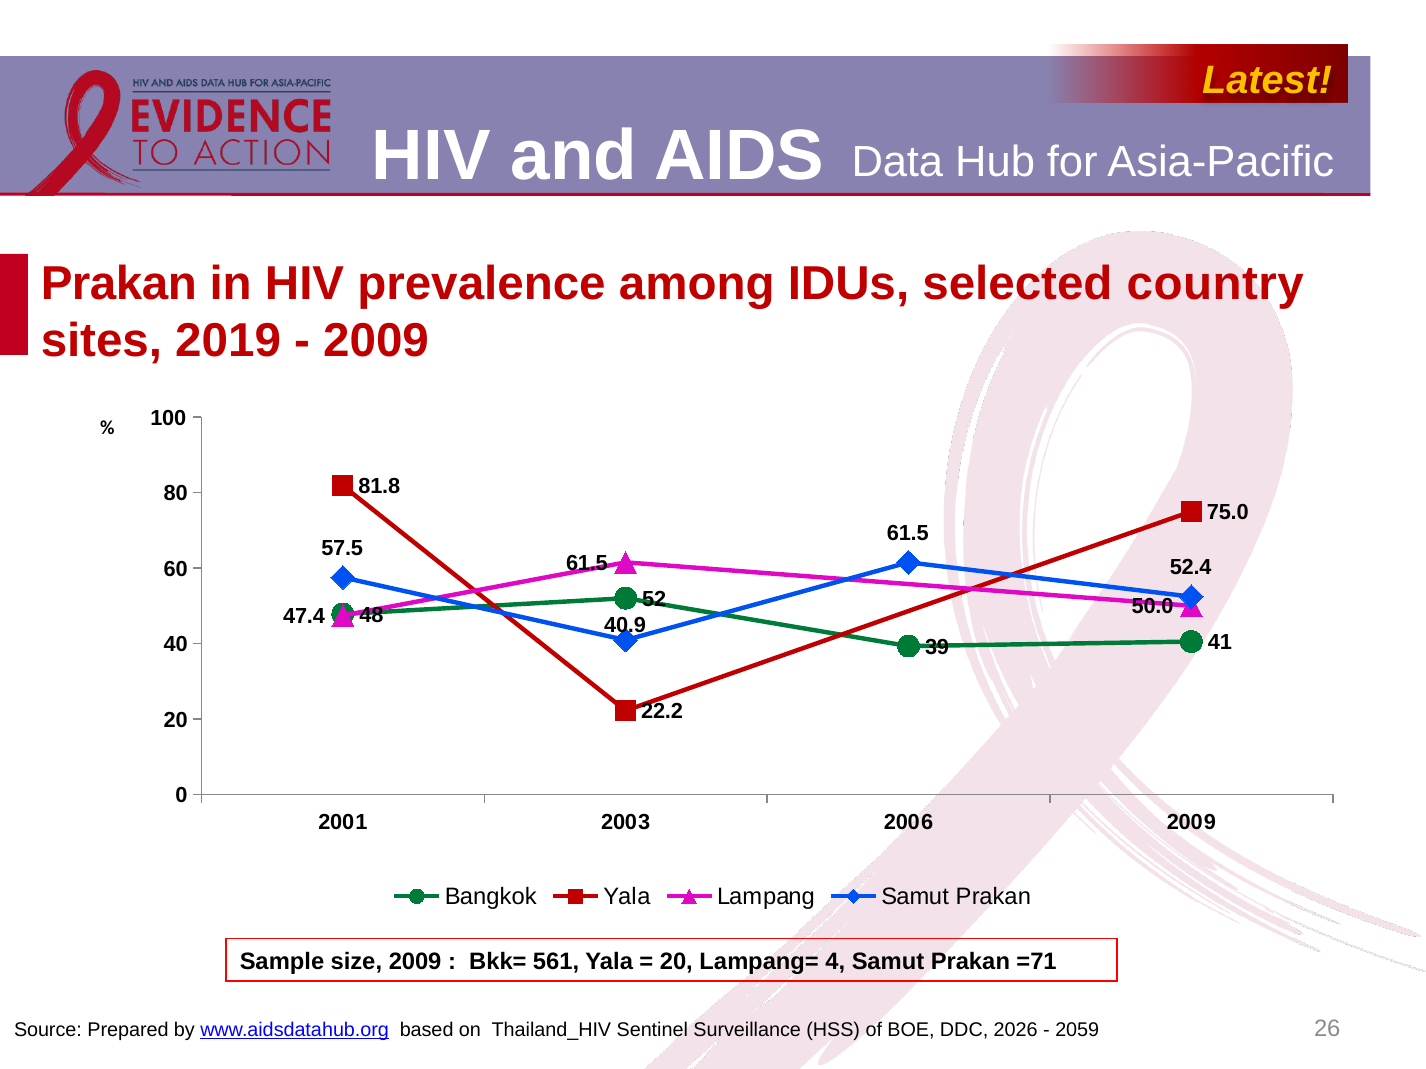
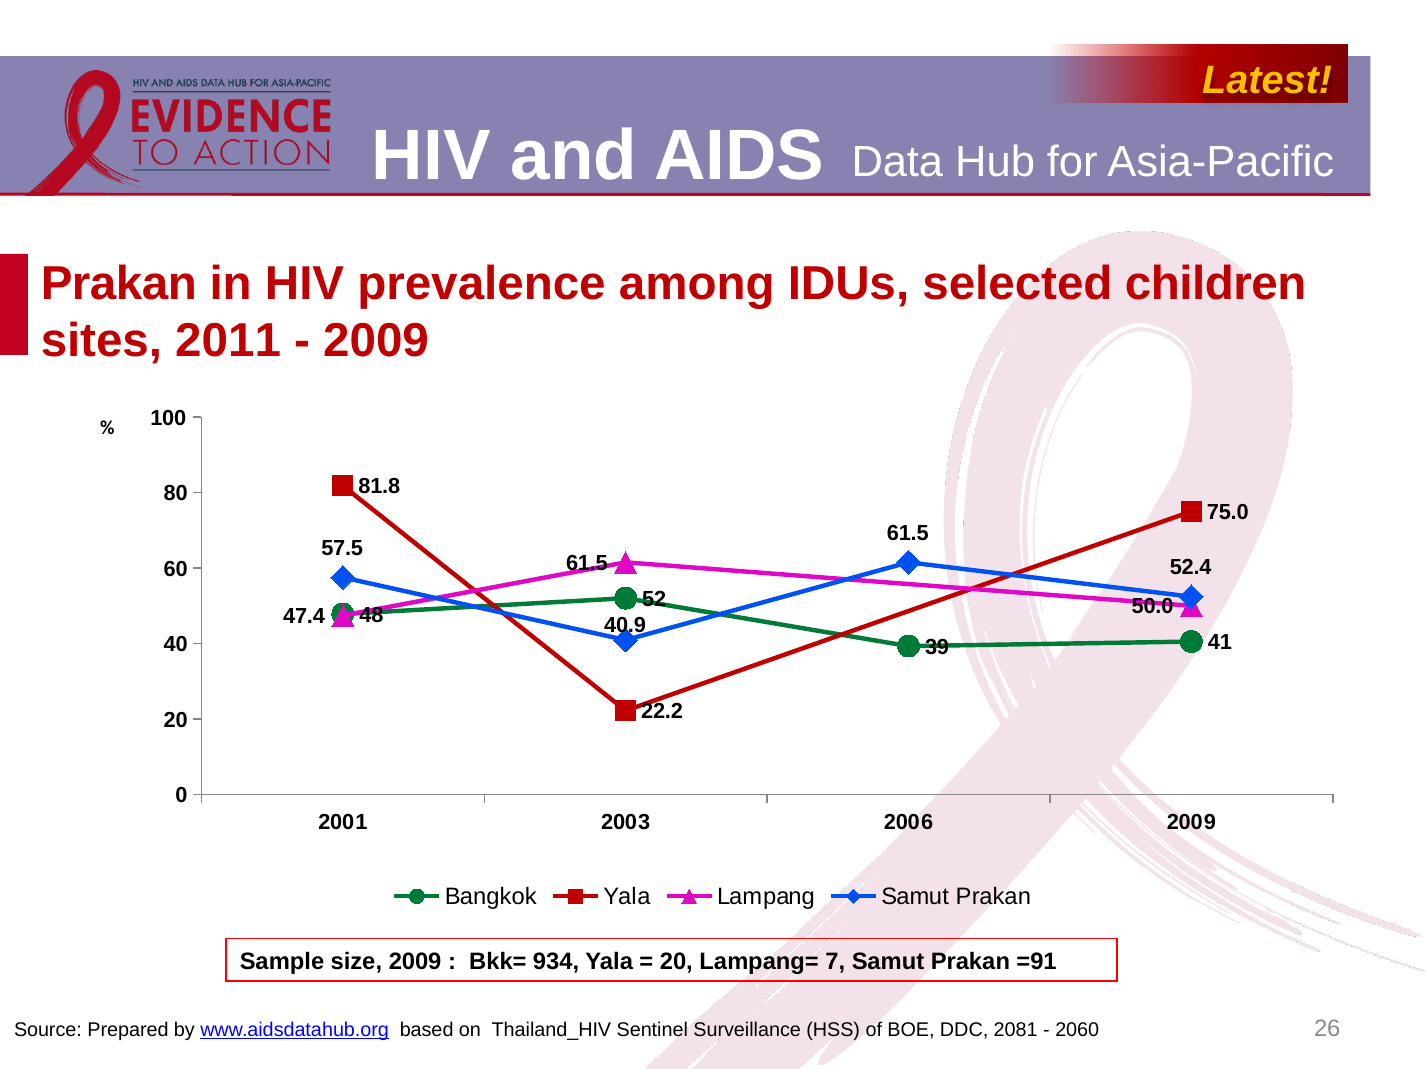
country: country -> children
2019: 2019 -> 2011
561: 561 -> 934
4: 4 -> 7
=71: =71 -> =91
2026: 2026 -> 2081
2059: 2059 -> 2060
